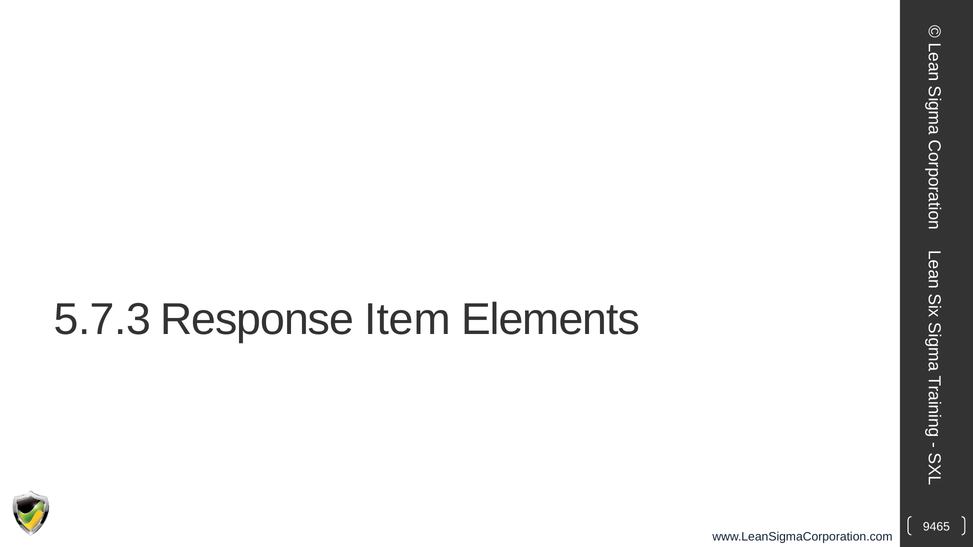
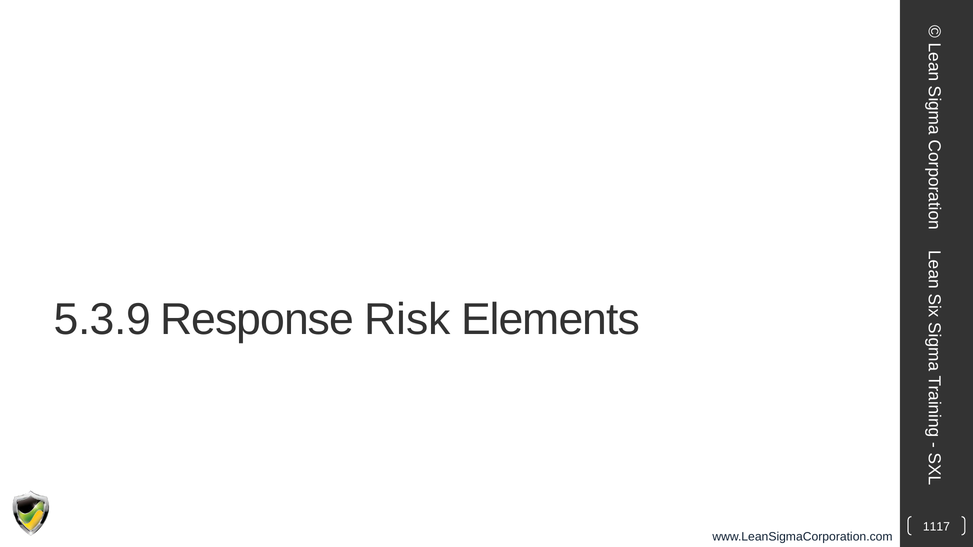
5.7.3: 5.7.3 -> 5.3.9
Item: Item -> Risk
9465: 9465 -> 1117
